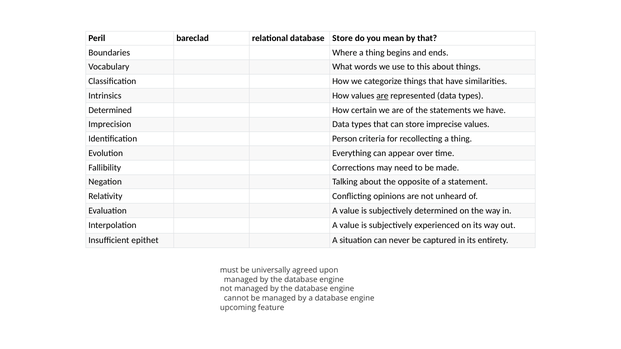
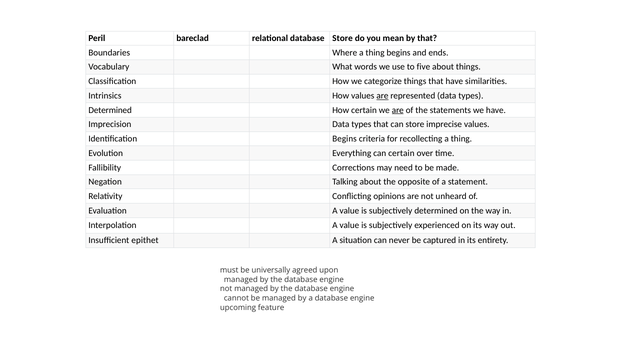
this: this -> five
are at (398, 110) underline: none -> present
Person at (345, 139): Person -> Begins
can appear: appear -> certain
